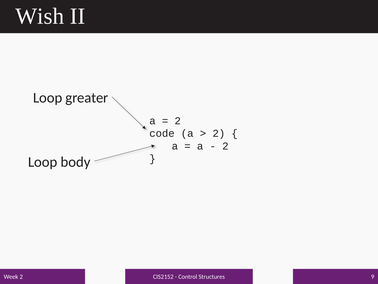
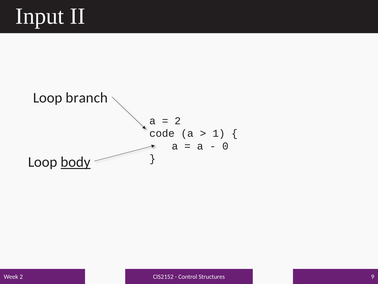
Wish: Wish -> Input
greater: greater -> branch
2 at (219, 133): 2 -> 1
2 at (225, 146): 2 -> 0
body underline: none -> present
